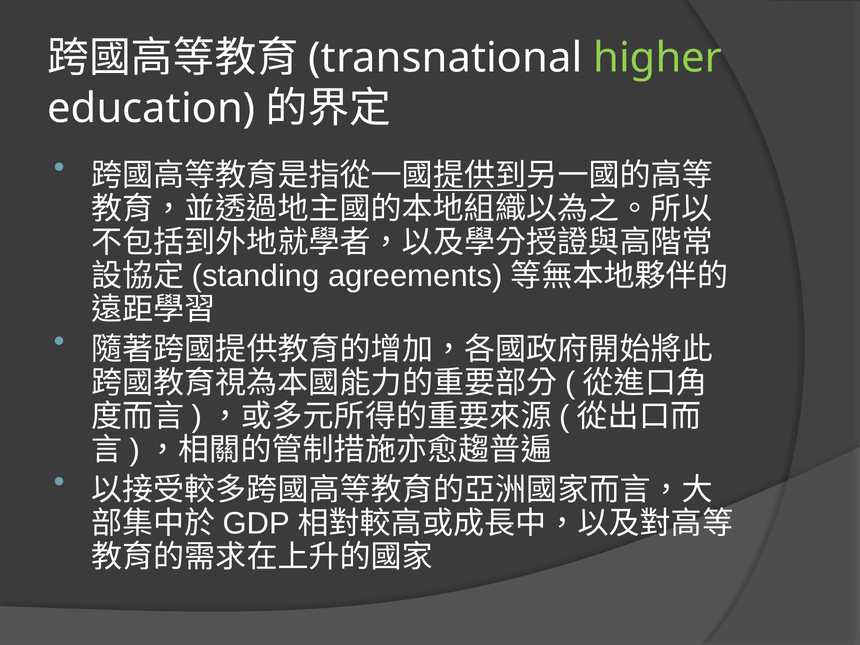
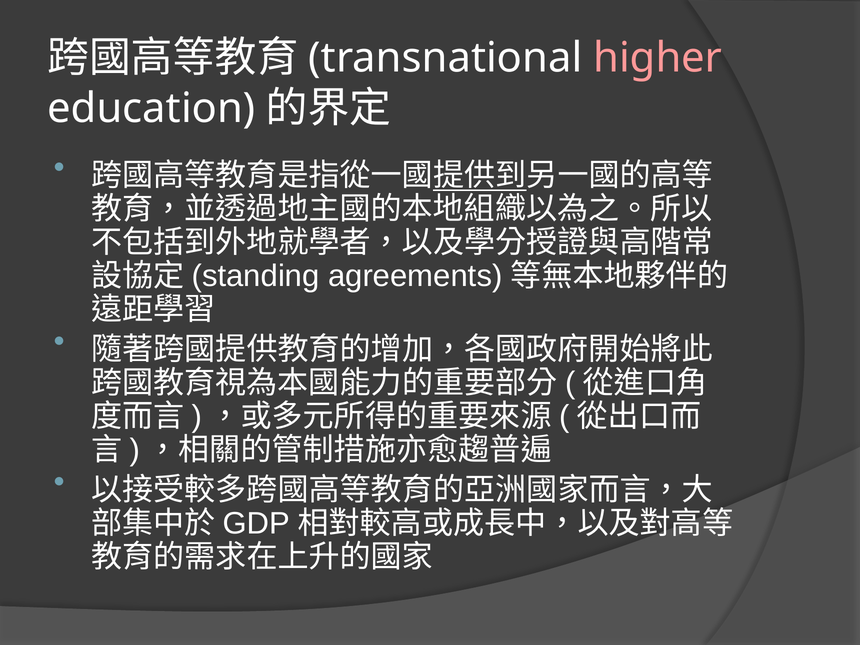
higher colour: light green -> pink
